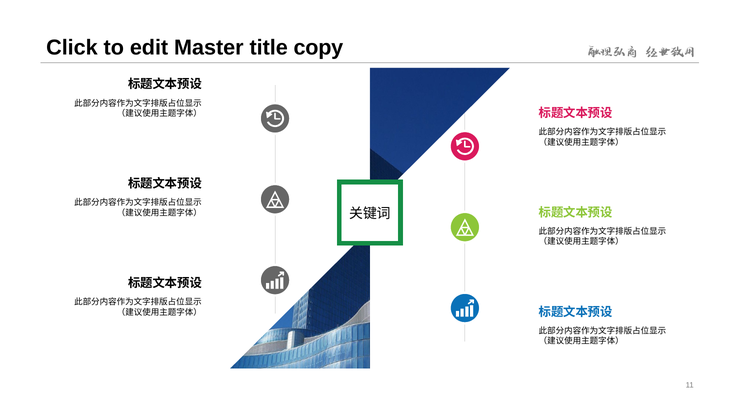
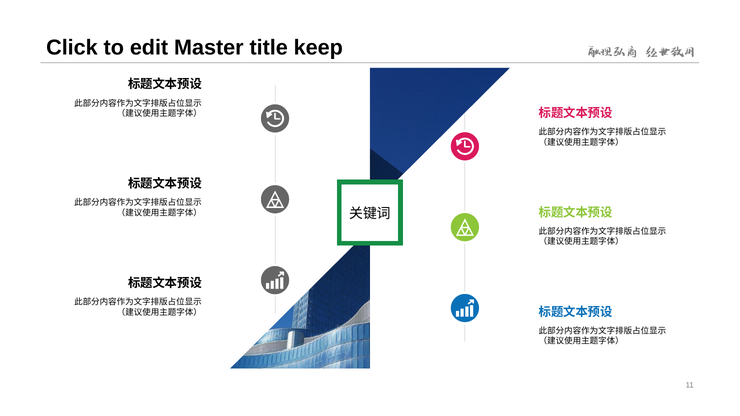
copy: copy -> keep
